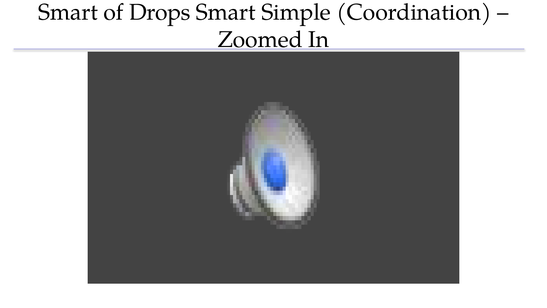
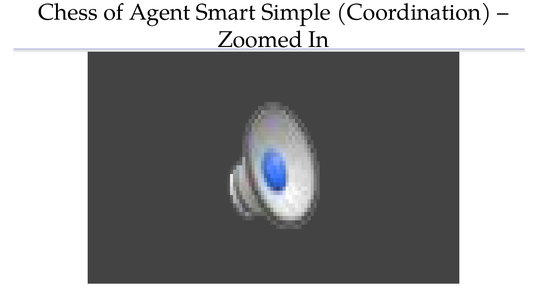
Smart at (68, 12): Smart -> Chess
Drops: Drops -> Agent
